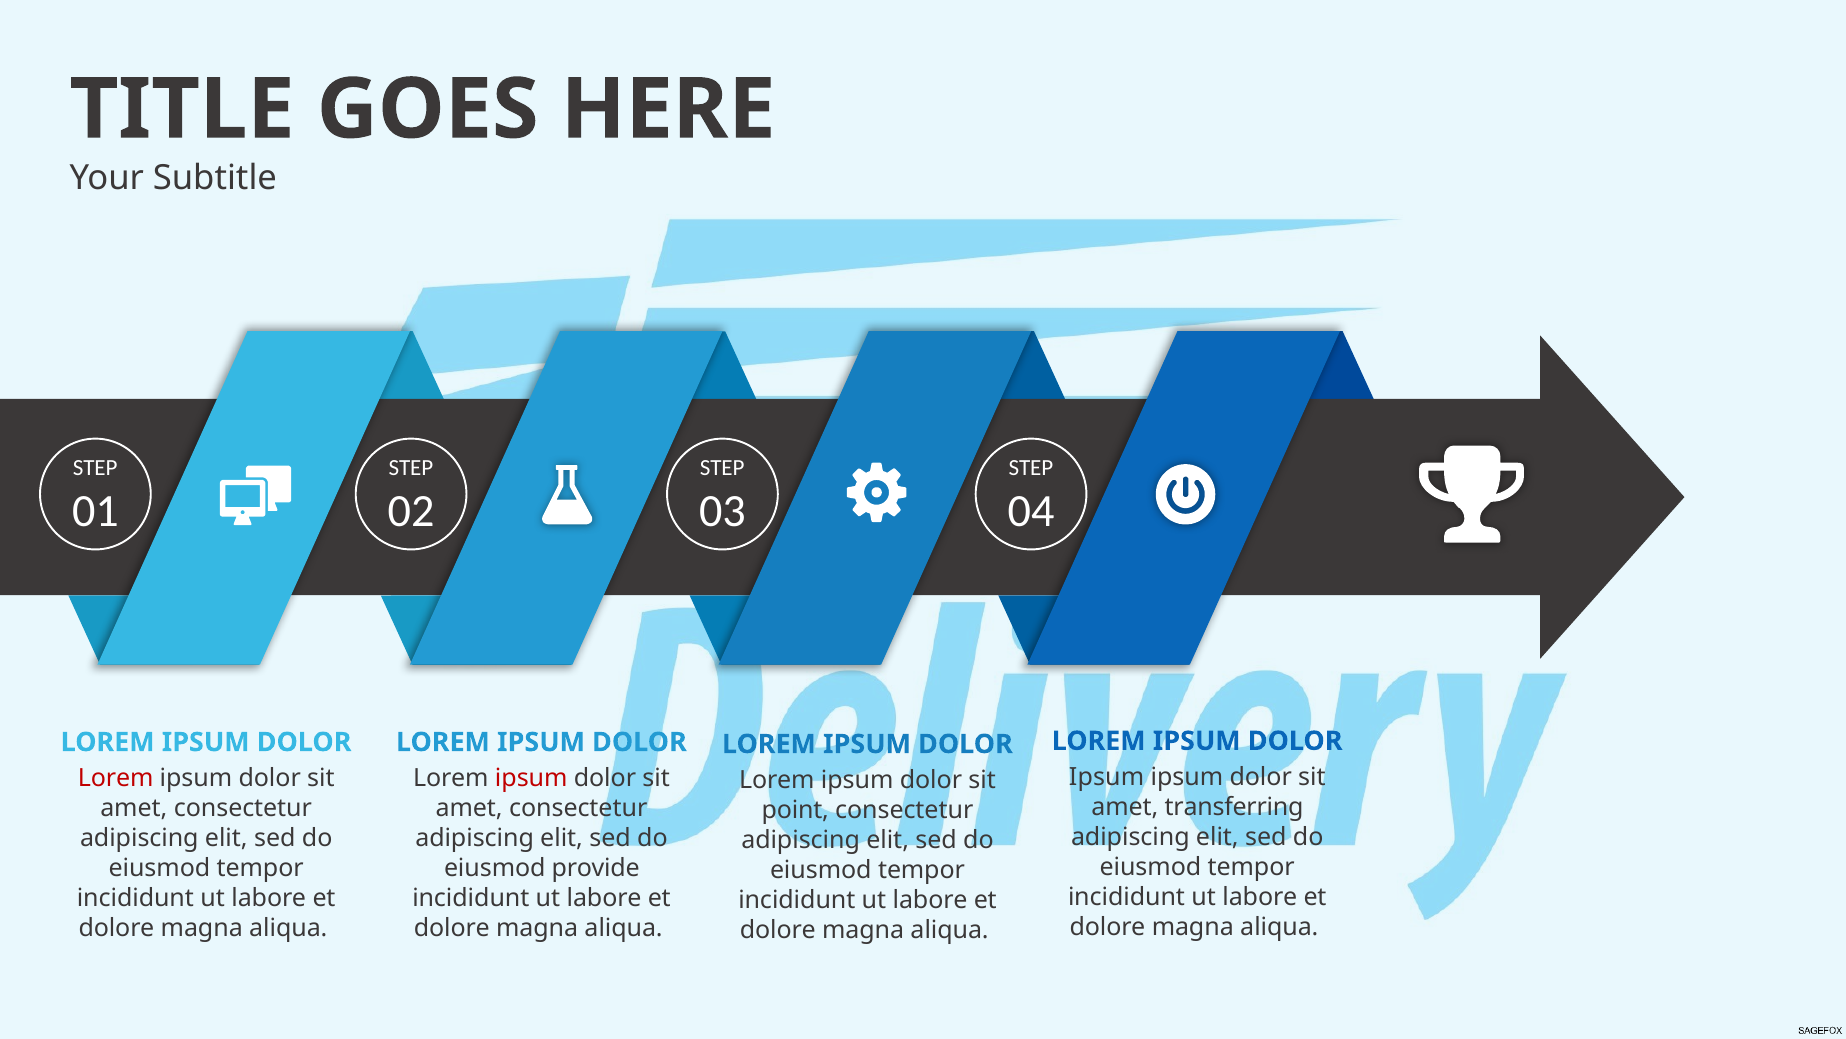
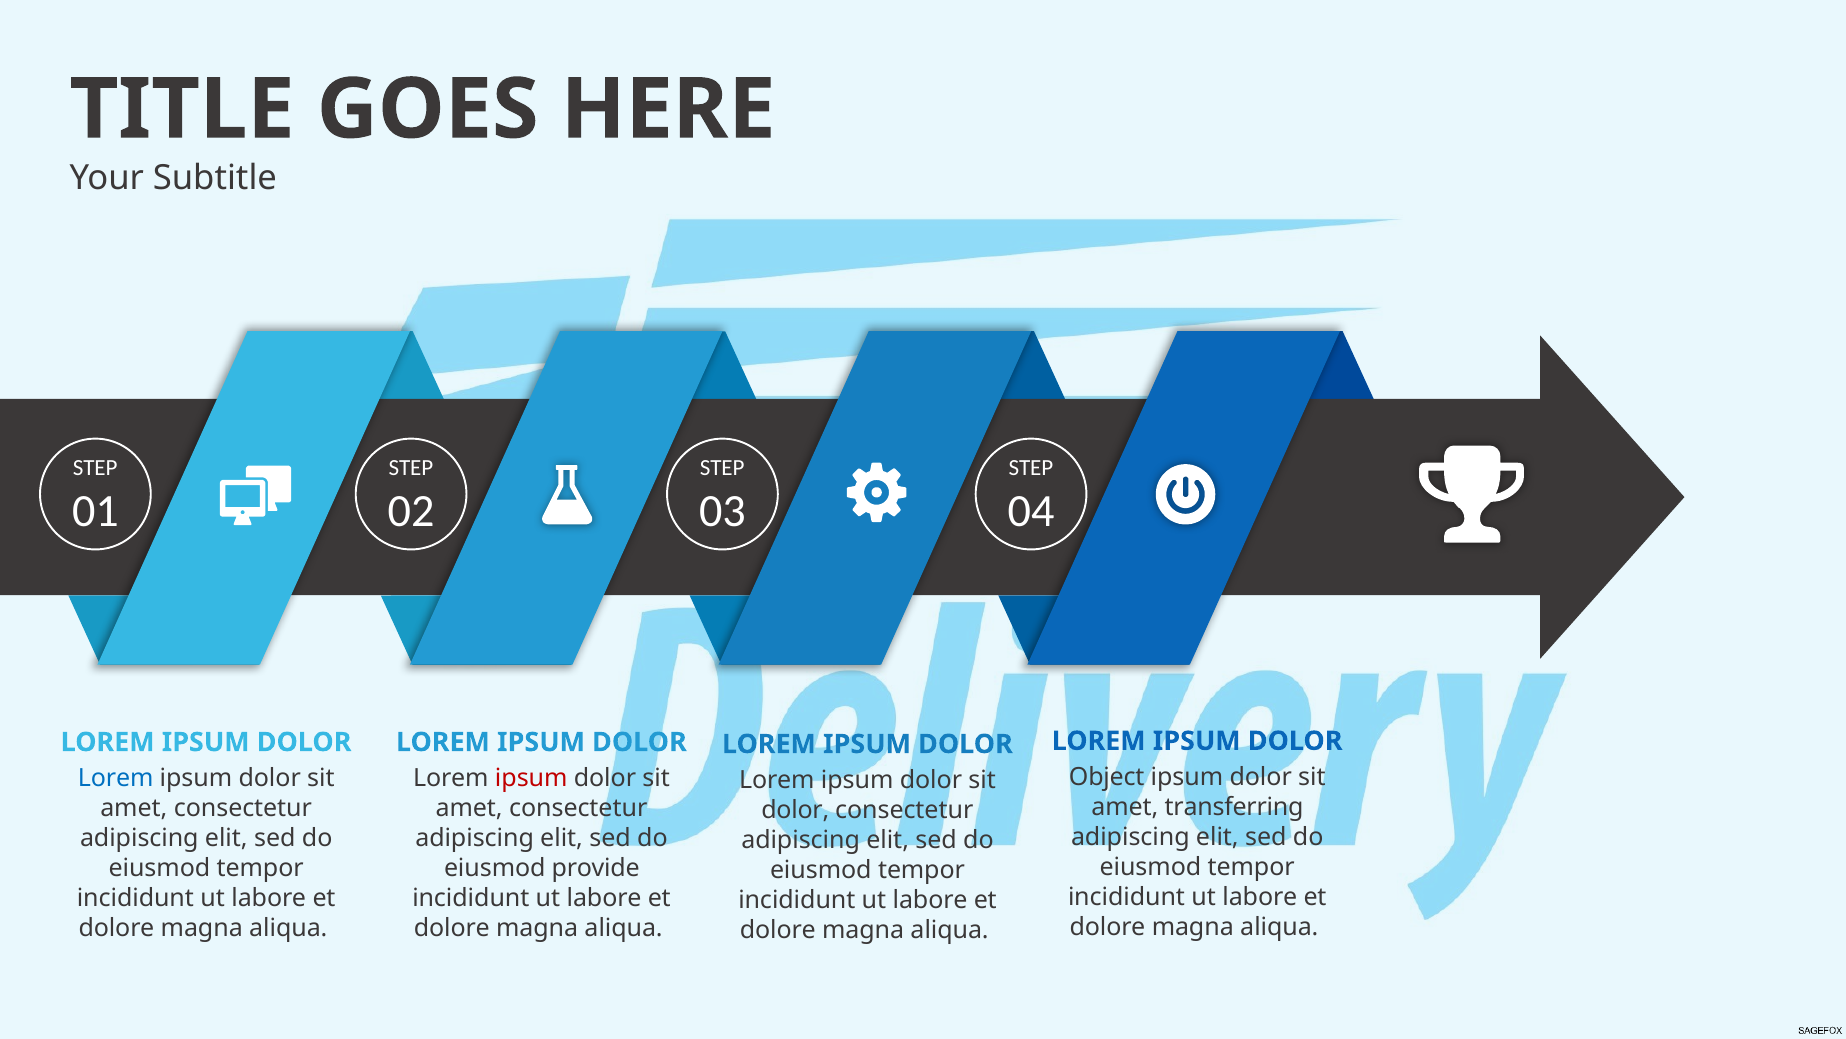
Ipsum at (1107, 777): Ipsum -> Object
Lorem at (116, 778) colour: red -> blue
point at (795, 810): point -> dolor
